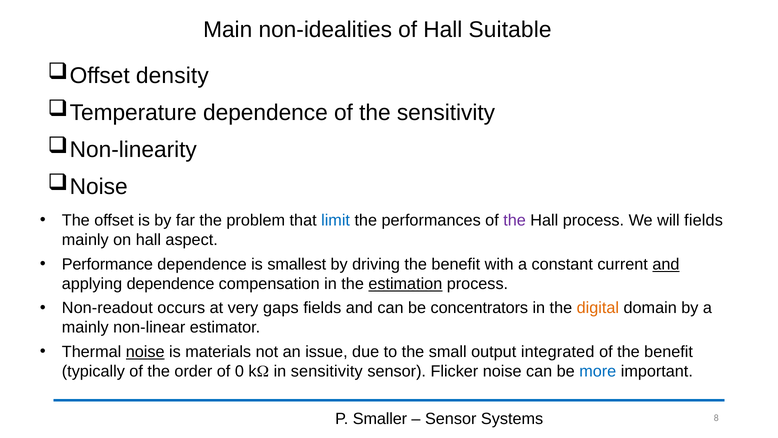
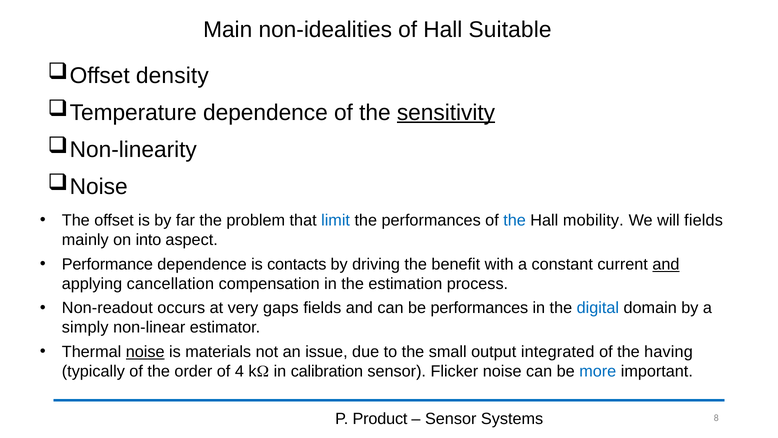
sensitivity at (446, 112) underline: none -> present
the at (515, 220) colour: purple -> blue
Hall process: process -> mobility
on hall: hall -> into
smallest: smallest -> contacts
applying dependence: dependence -> cancellation
estimation underline: present -> none
be concentrators: concentrators -> performances
digital colour: orange -> blue
mainly at (85, 327): mainly -> simply
of the benefit: benefit -> having
0: 0 -> 4
in sensitivity: sensitivity -> calibration
Smaller: Smaller -> Product
